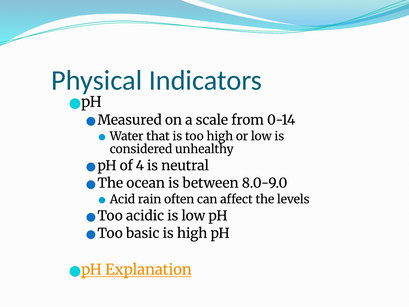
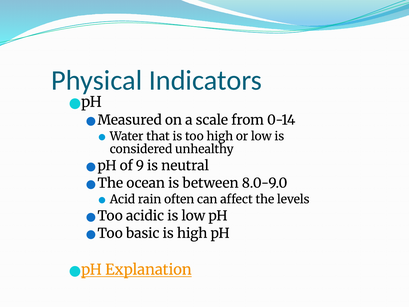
4: 4 -> 9
